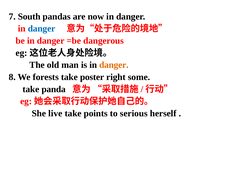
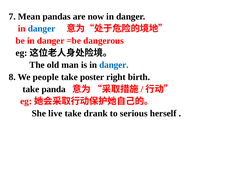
South: South -> Mean
danger at (114, 65) colour: orange -> blue
forests: forests -> people
some: some -> birth
points: points -> drank
